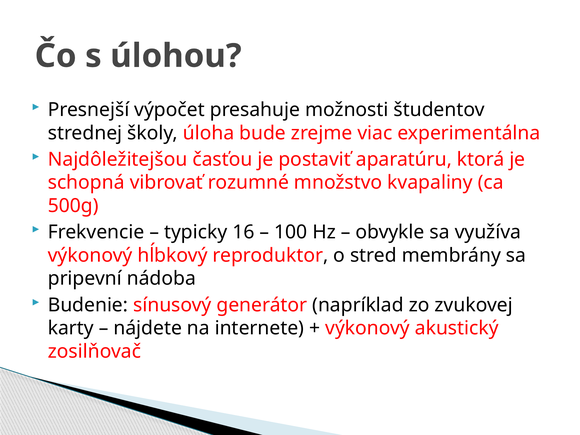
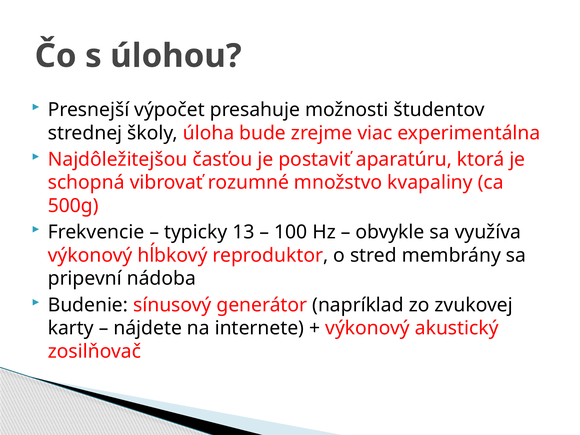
16: 16 -> 13
